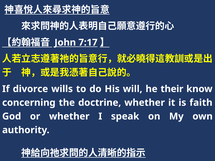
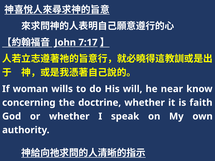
divorce: divorce -> woman
their: their -> near
